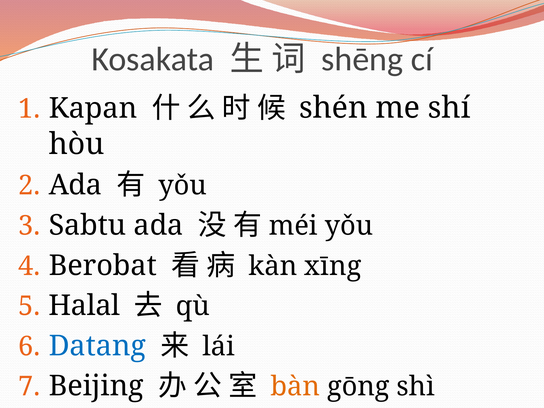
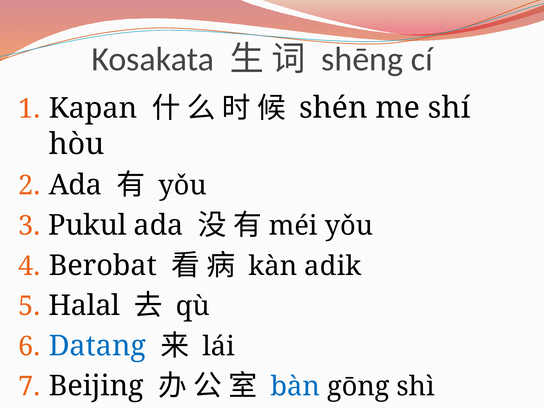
Sabtu: Sabtu -> Pukul
xīng: xīng -> adik
bàn colour: orange -> blue
